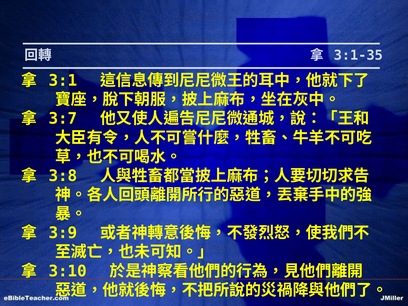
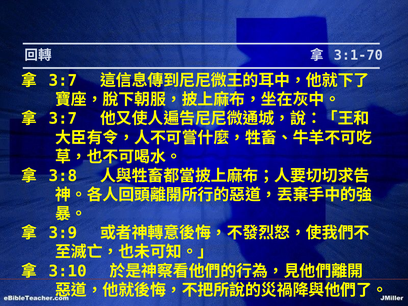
3:1-35: 3:1-35 -> 3:1-70
3:1 at (63, 81): 3:1 -> 3:7
